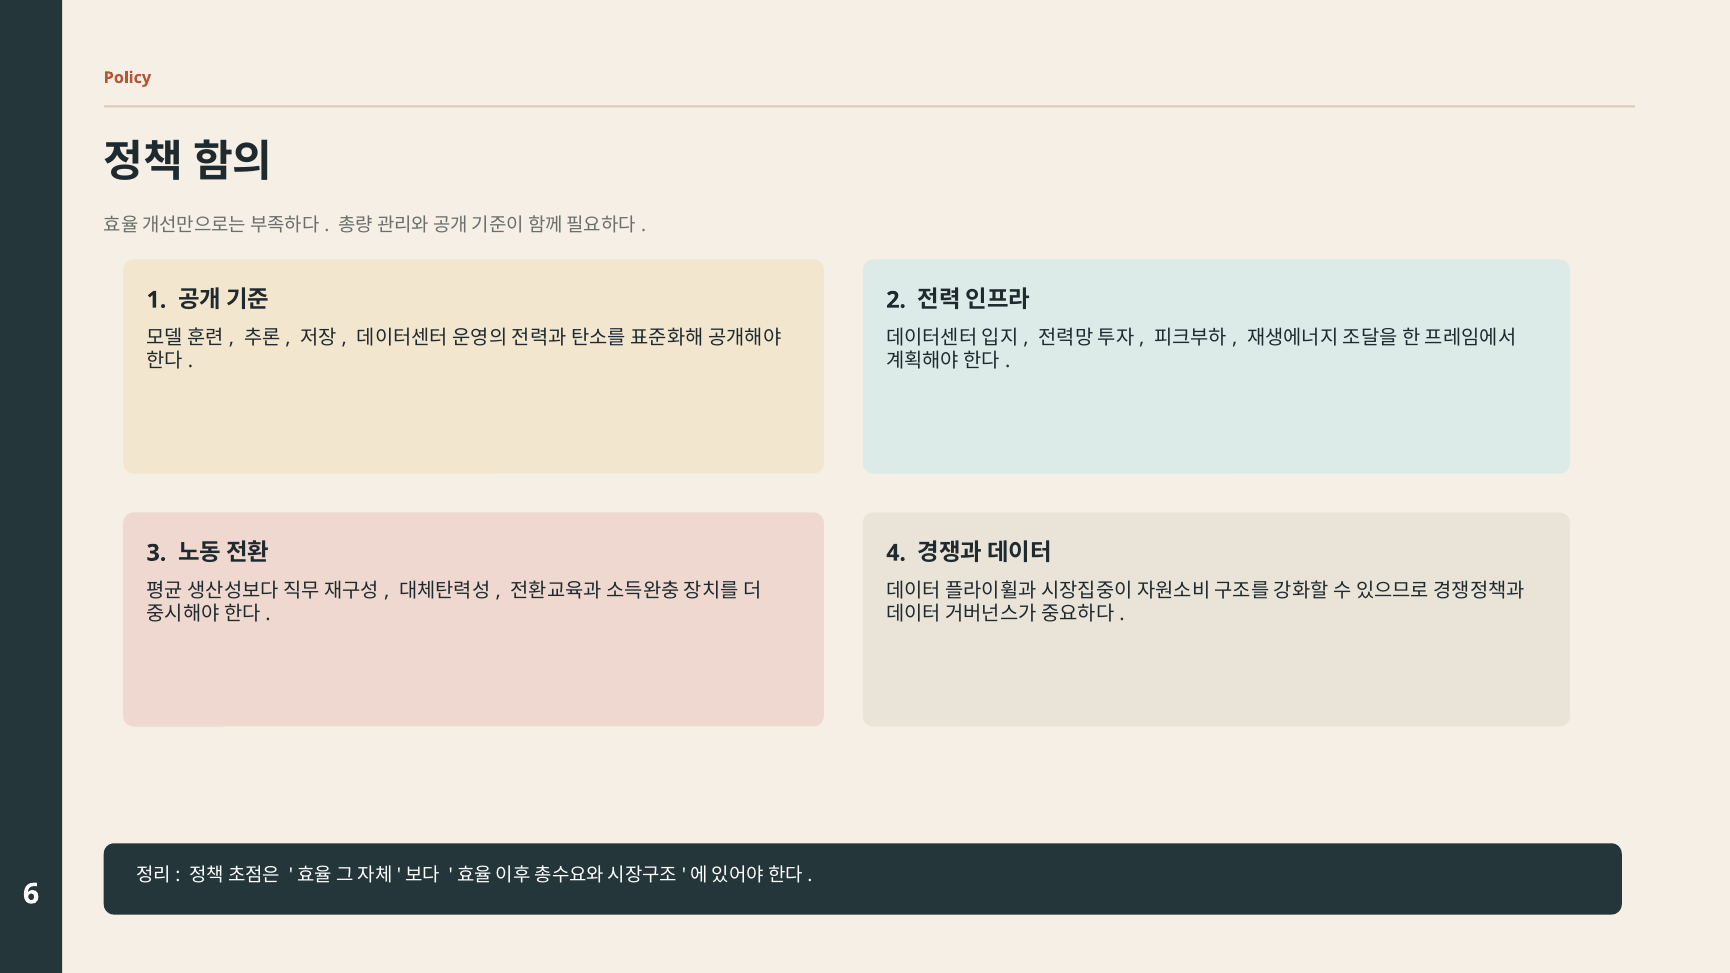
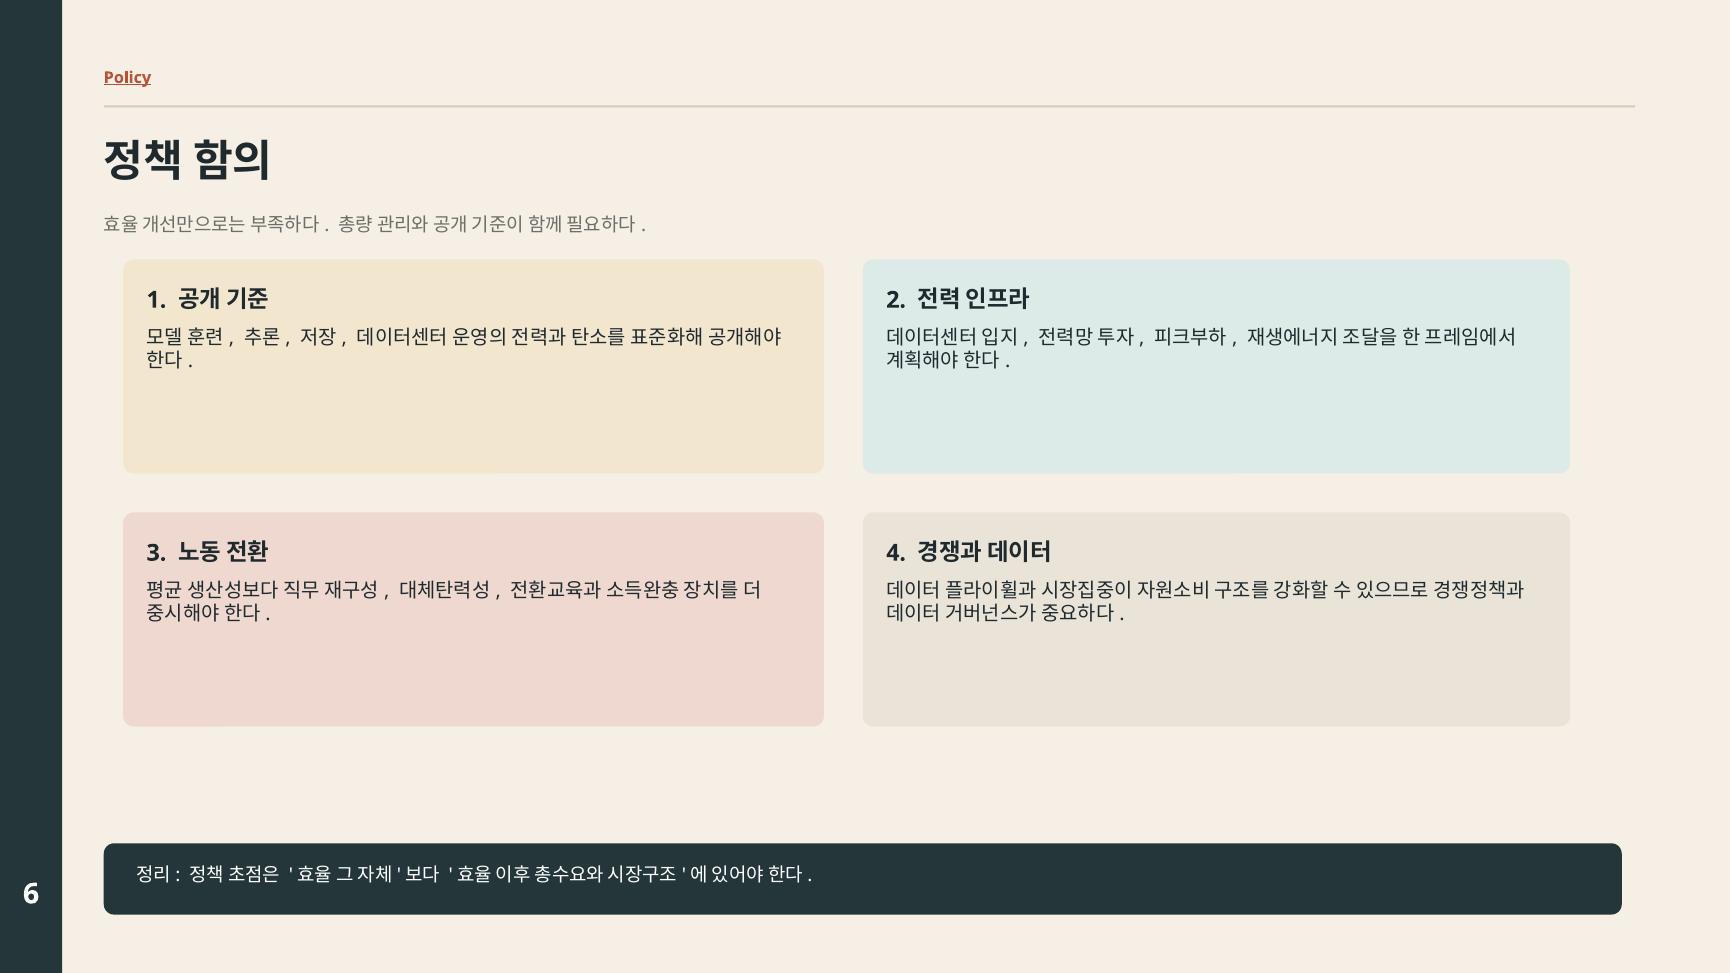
Policy underline: none -> present
